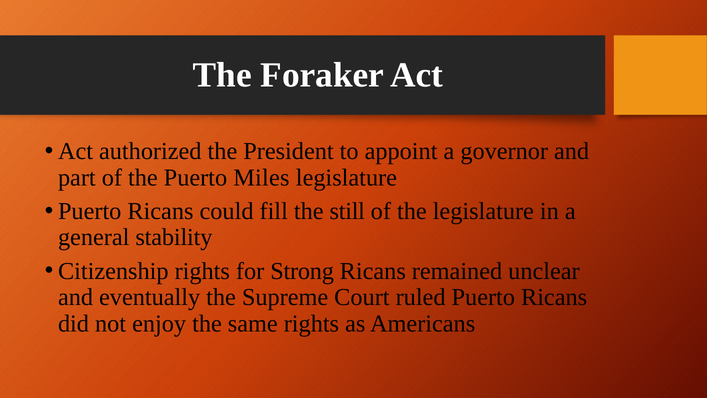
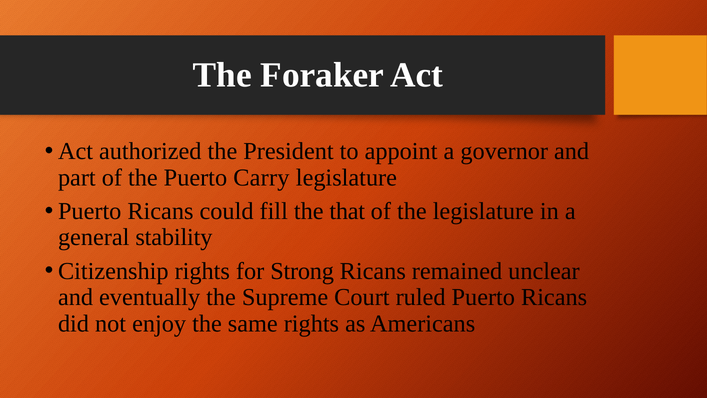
Miles: Miles -> Carry
still: still -> that
